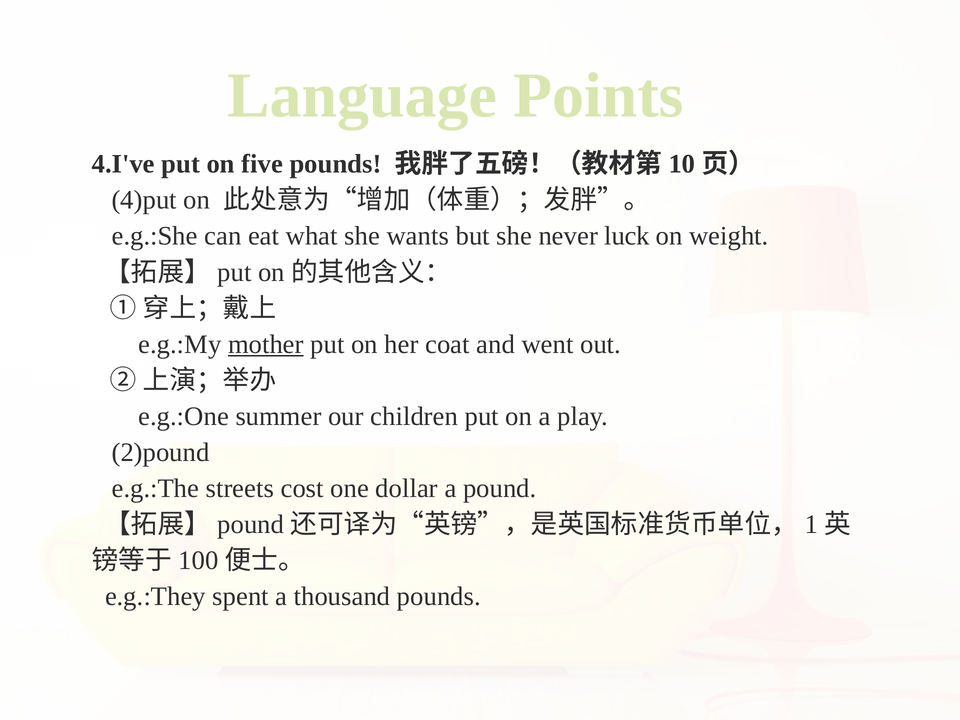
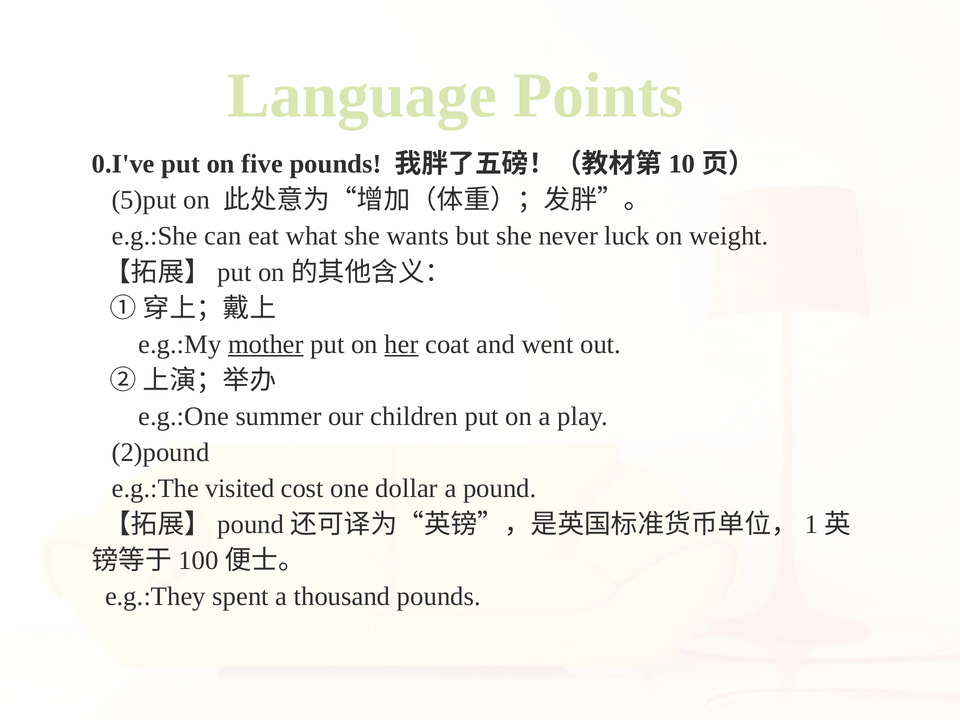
4.I've: 4.I've -> 0.I've
4)put: 4)put -> 5)put
her underline: none -> present
streets: streets -> visited
